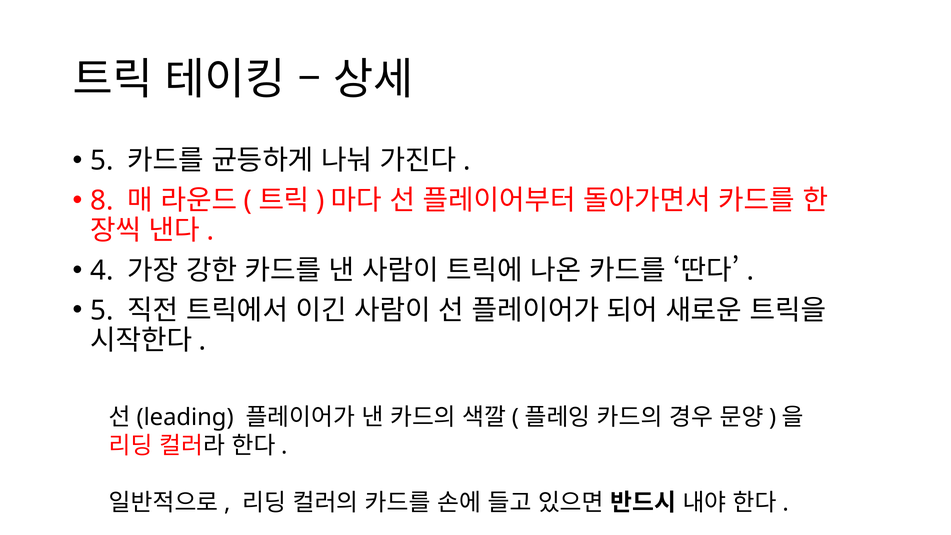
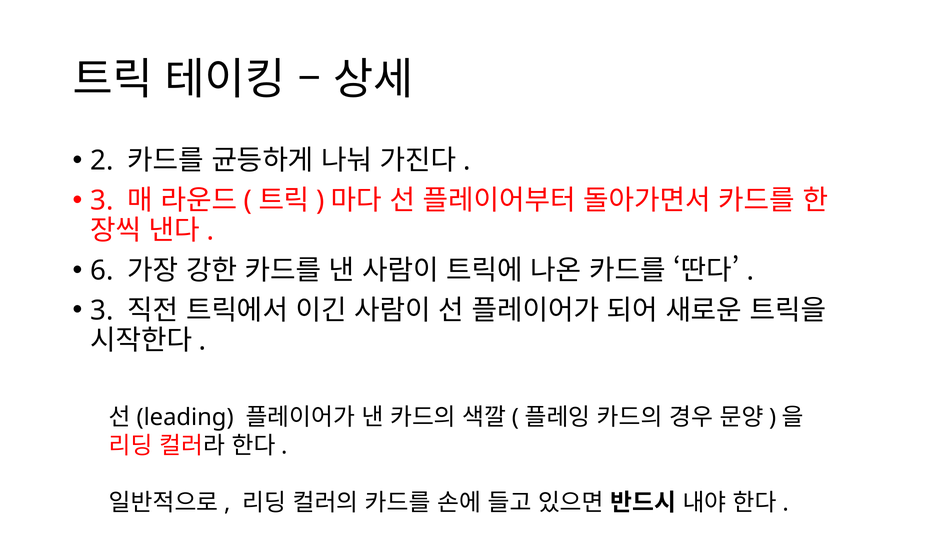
5 at (102, 161): 5 -> 2
8 at (102, 201): 8 -> 3
4: 4 -> 6
5 at (102, 310): 5 -> 3
